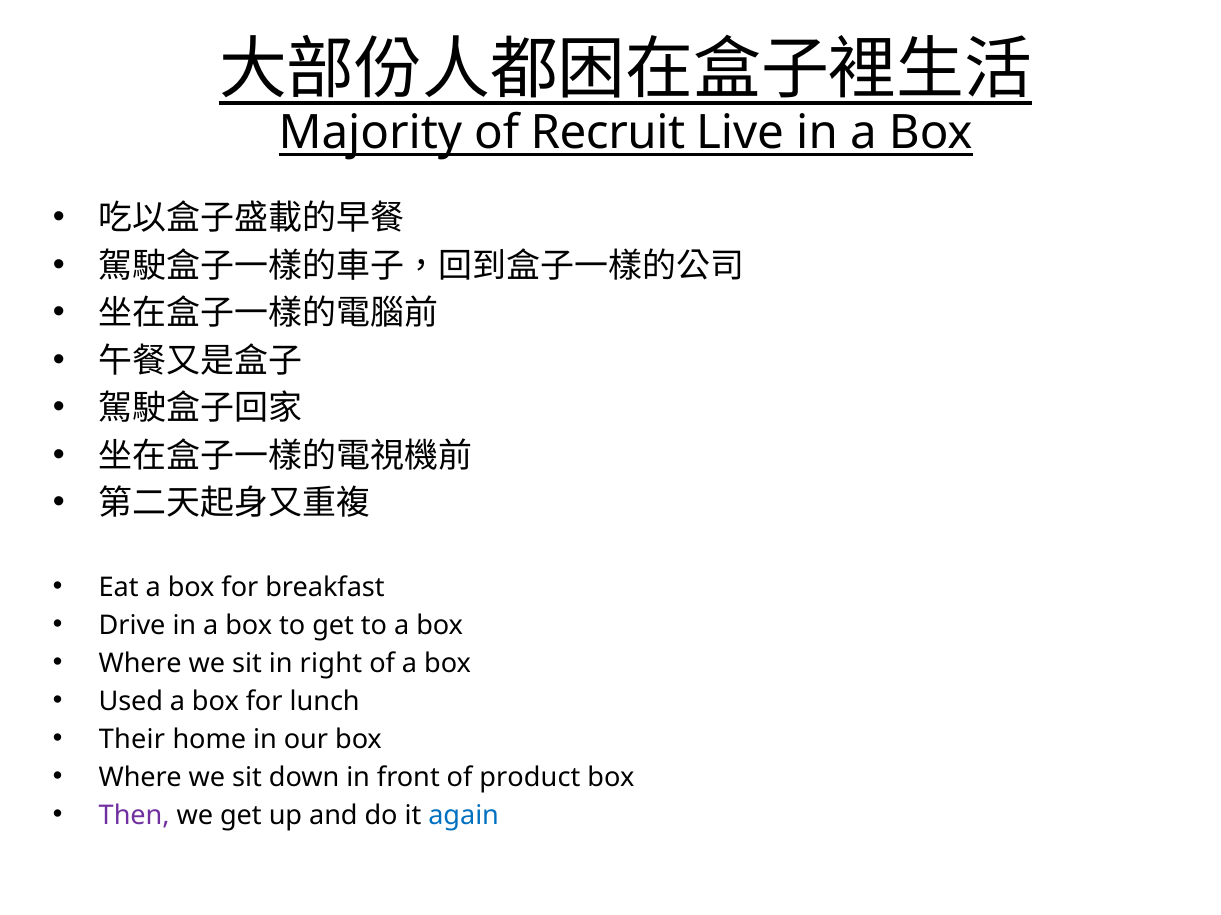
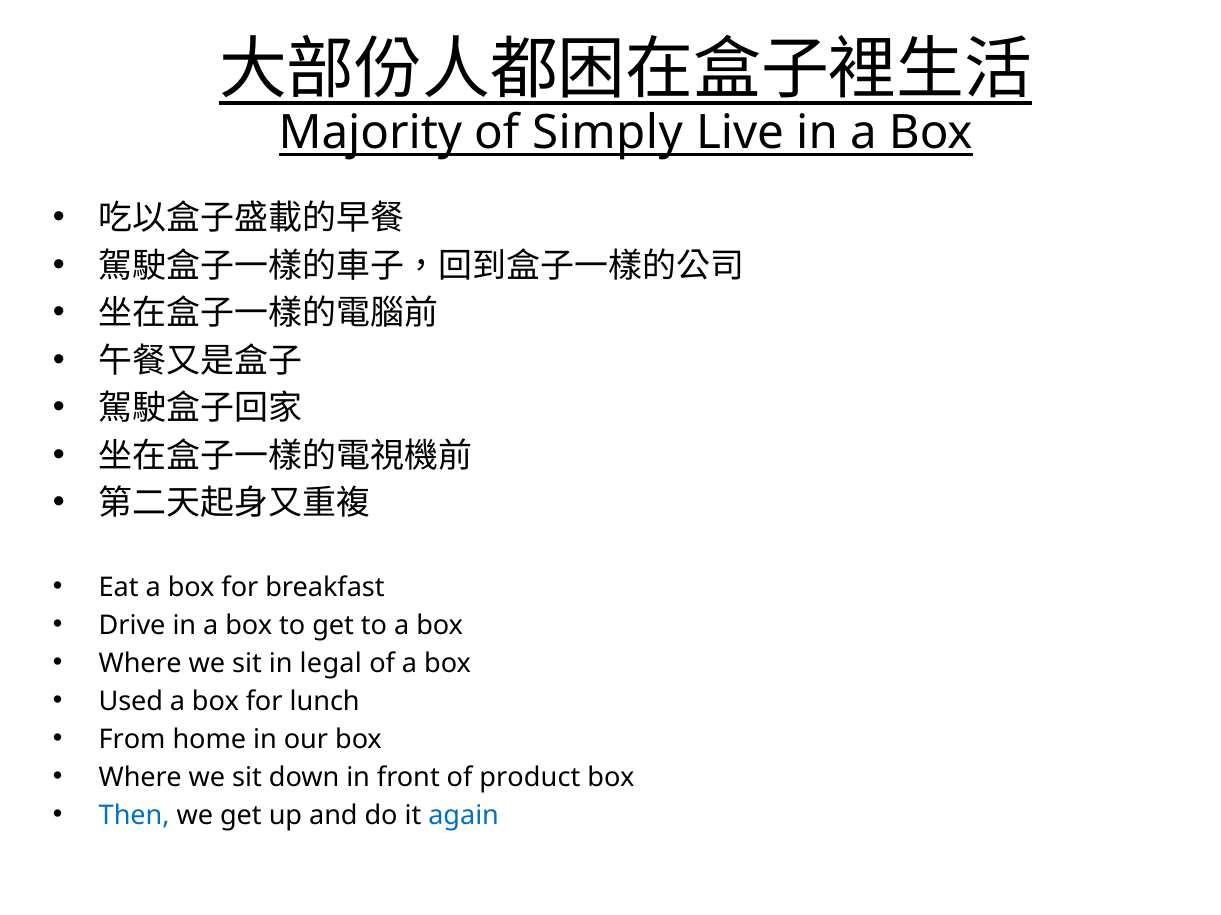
Recruit: Recruit -> Simply
right: right -> legal
Their: Their -> From
Then colour: purple -> blue
